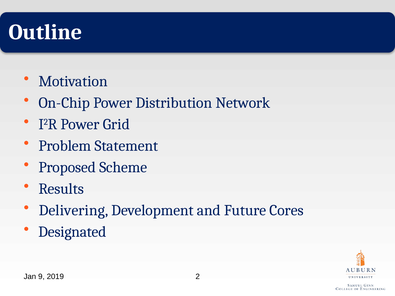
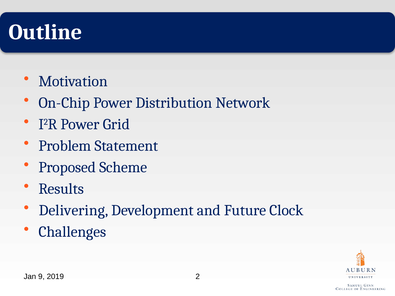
Cores: Cores -> Clock
Designated: Designated -> Challenges
